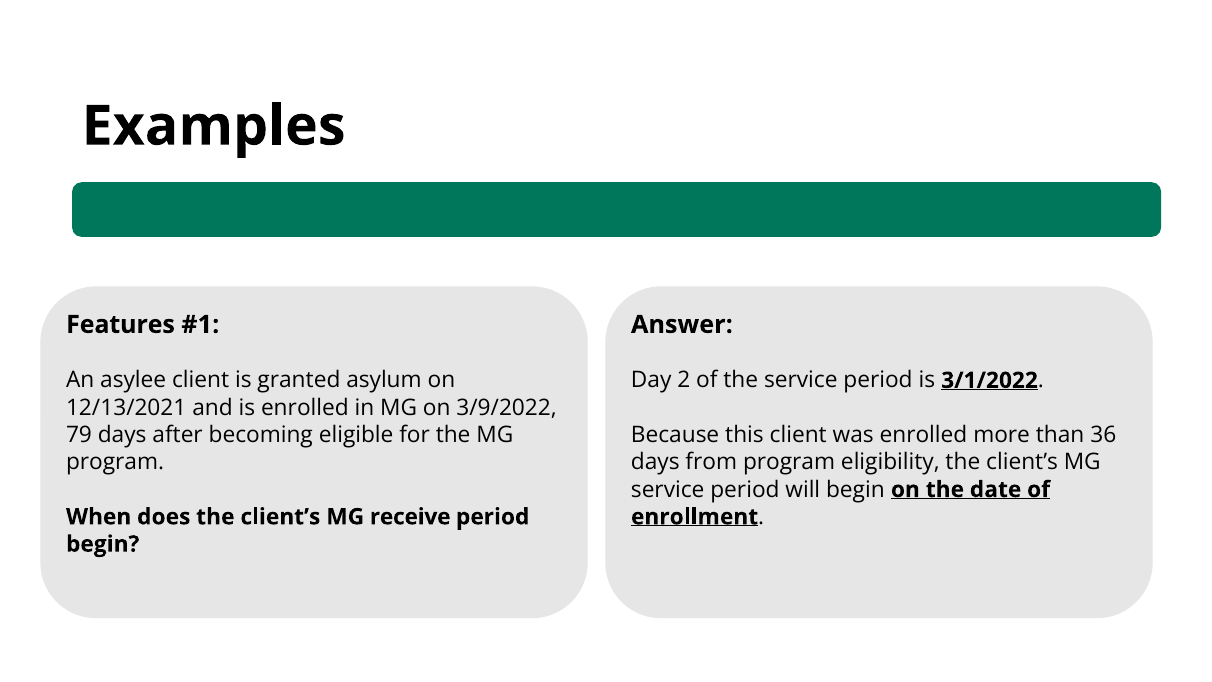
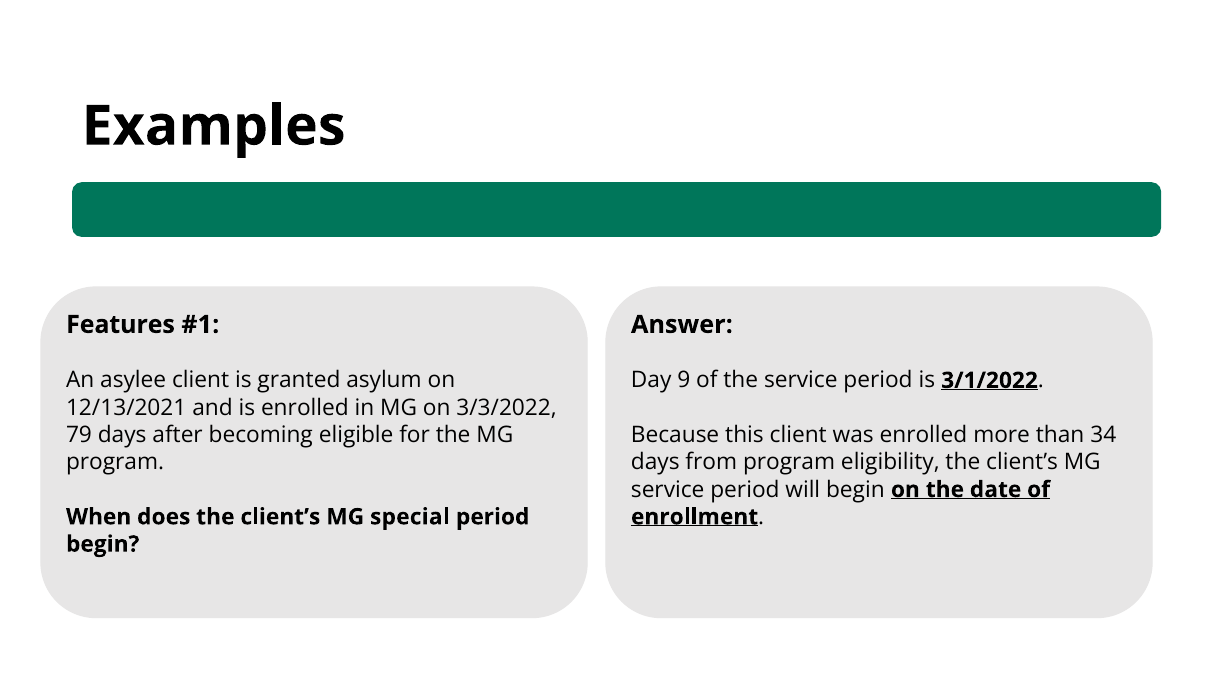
2: 2 -> 9
3/9/2022: 3/9/2022 -> 3/3/2022
36: 36 -> 34
receive: receive -> special
